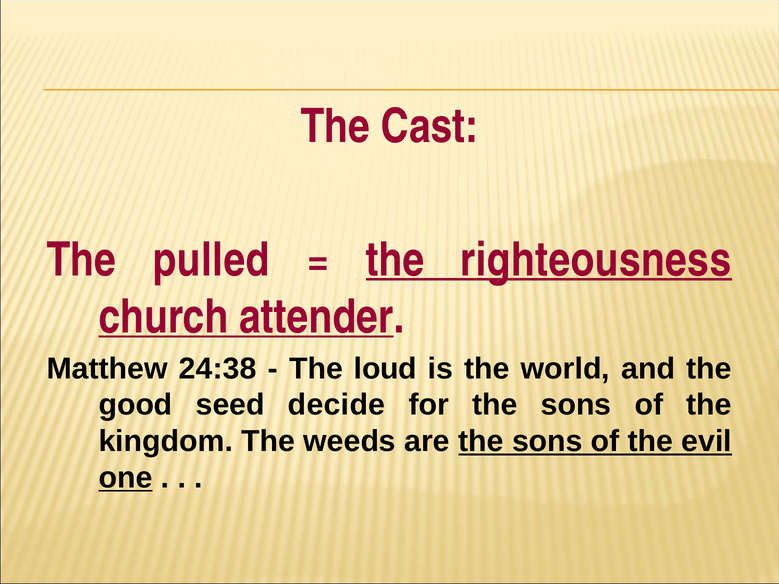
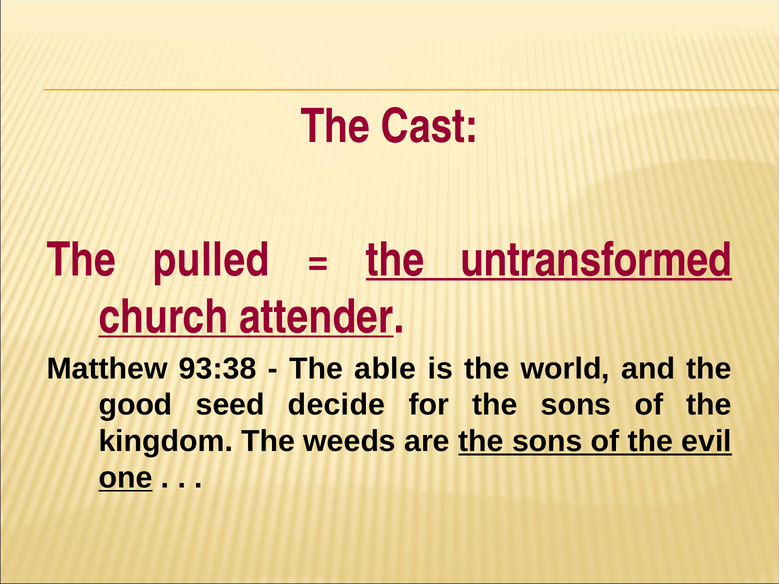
righteousness: righteousness -> untransformed
24:38: 24:38 -> 93:38
loud: loud -> able
